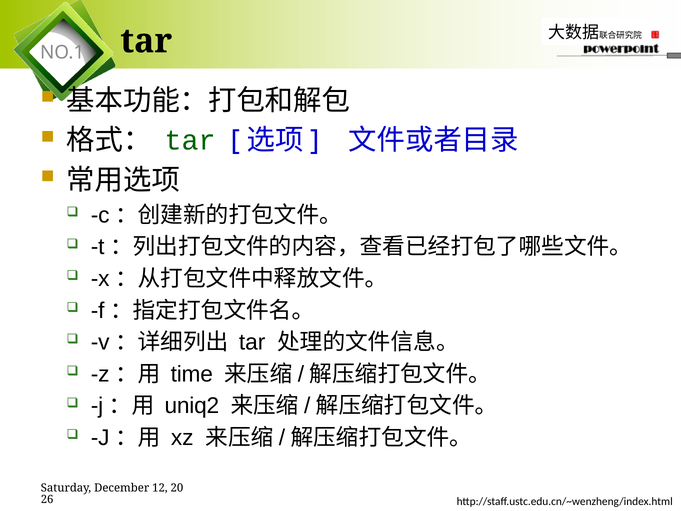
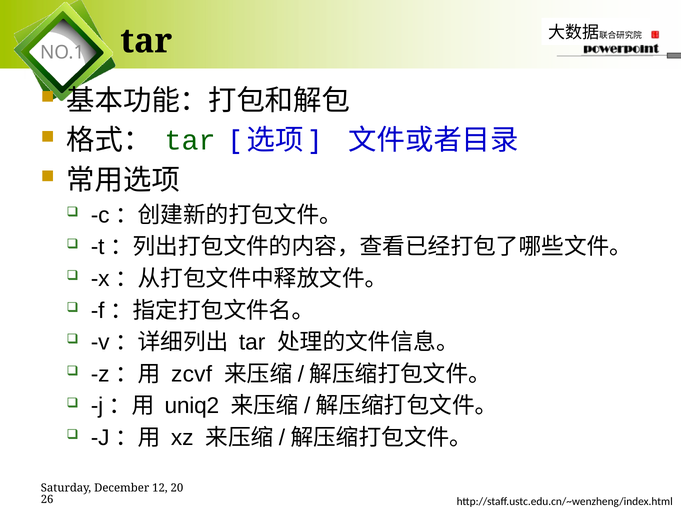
time: time -> zcvf
